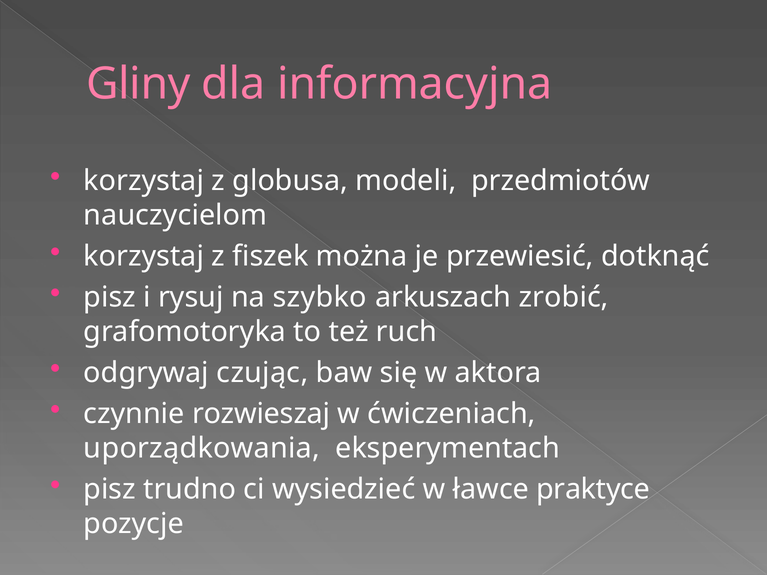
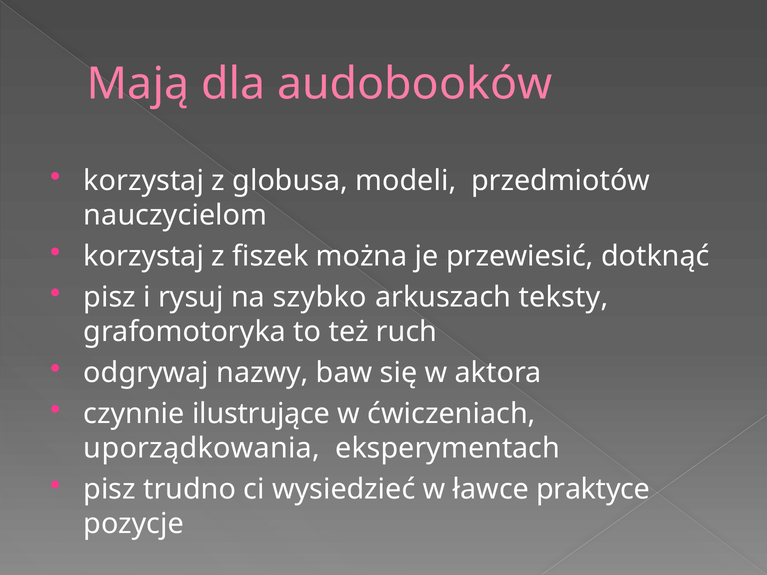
Gliny: Gliny -> Mają
informacyjna: informacyjna -> audobooków
zrobić: zrobić -> teksty
czując: czując -> nazwy
rozwieszaj: rozwieszaj -> ilustrujące
